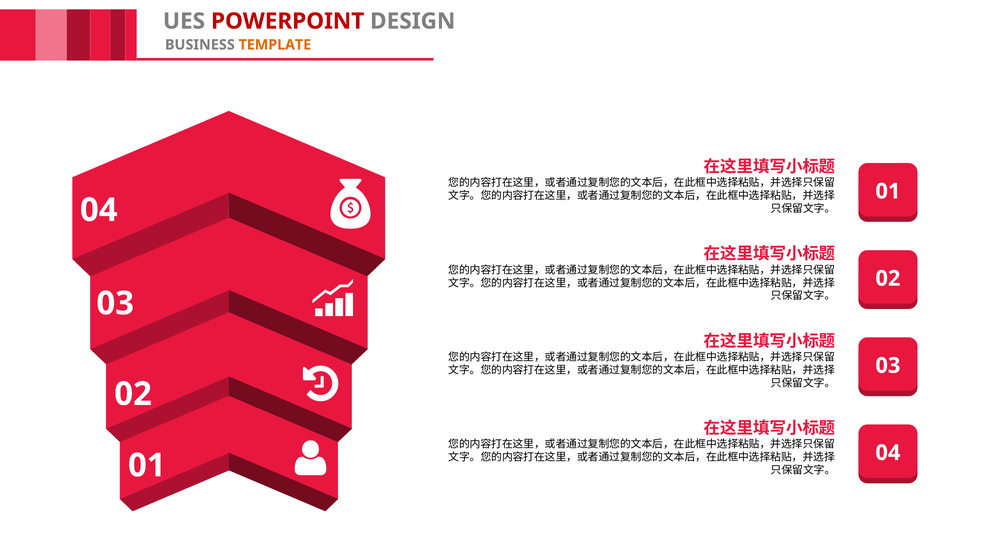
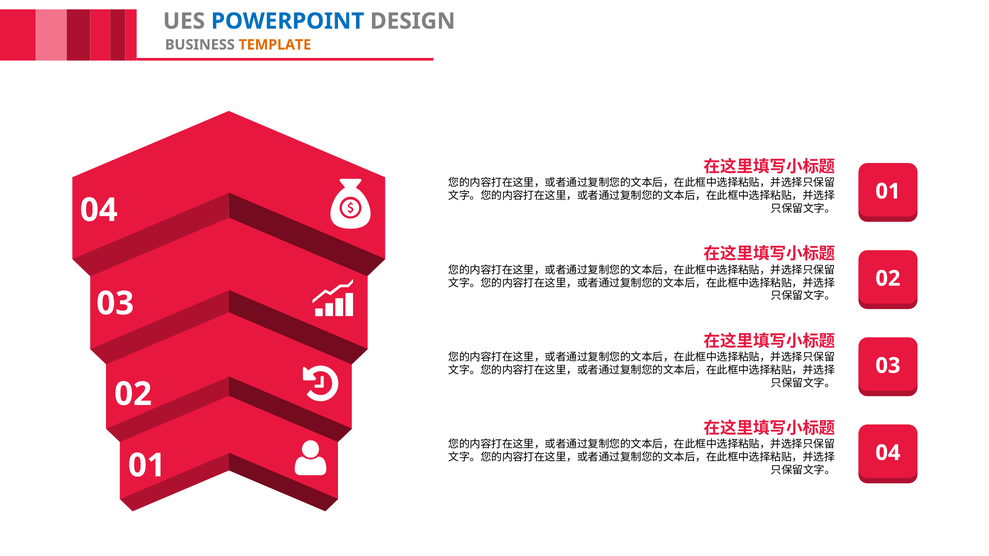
POWERPOINT colour: red -> blue
